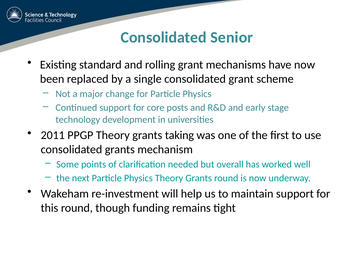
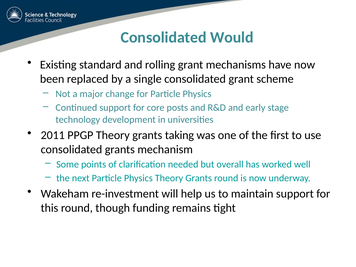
Senior: Senior -> Would
